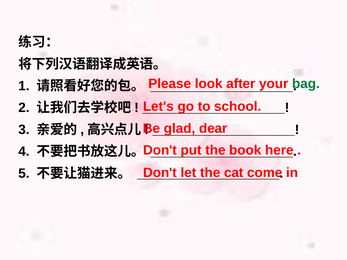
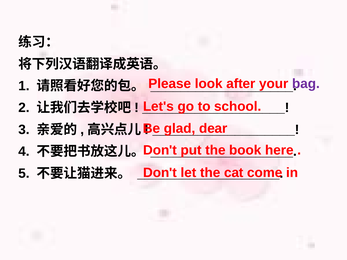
bag colour: green -> purple
